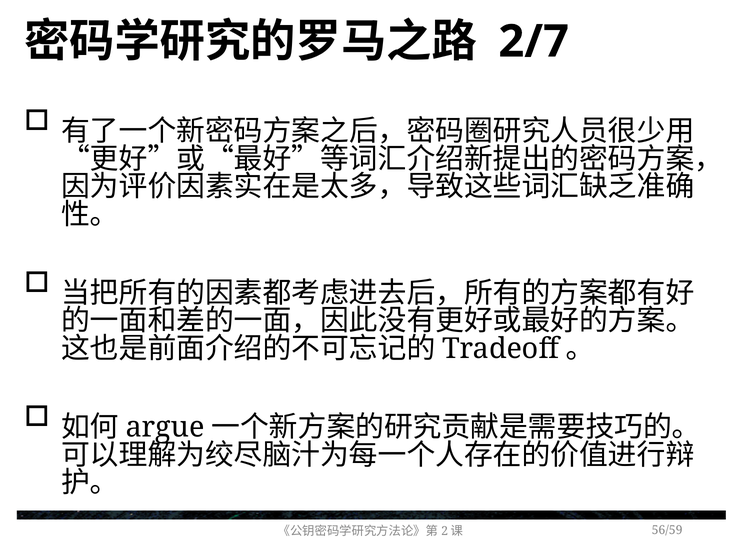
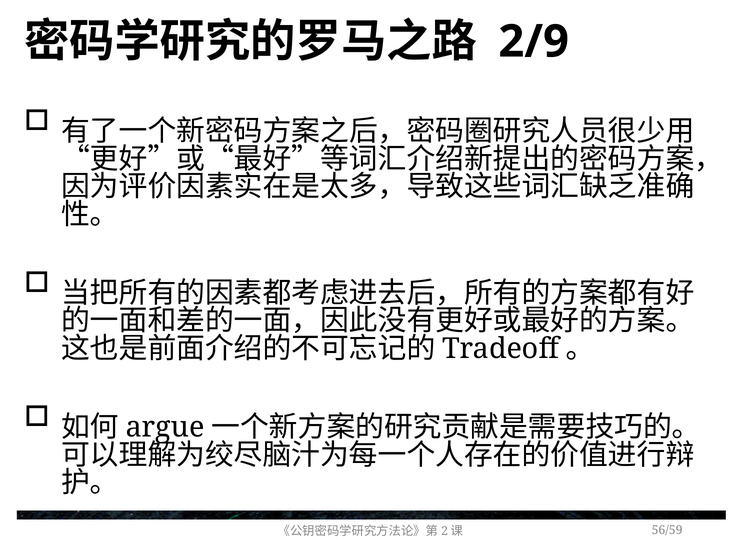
2/7: 2/7 -> 2/9
